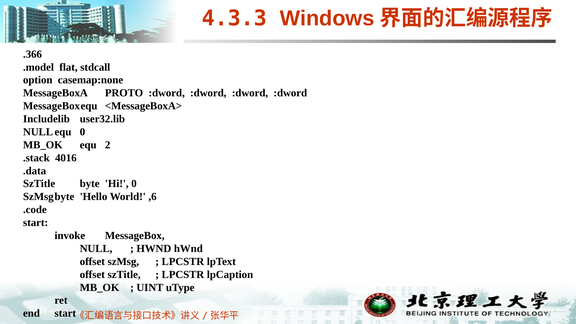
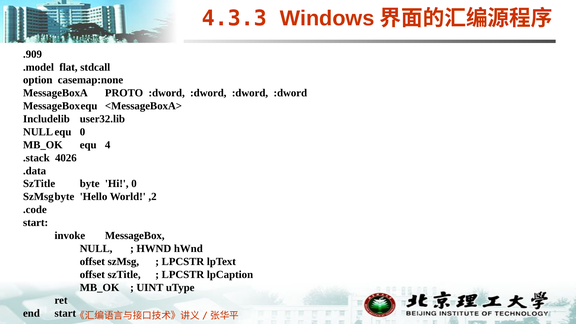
.366: .366 -> .909
2: 2 -> 4
4016: 4016 -> 4026
,6: ,6 -> ,2
